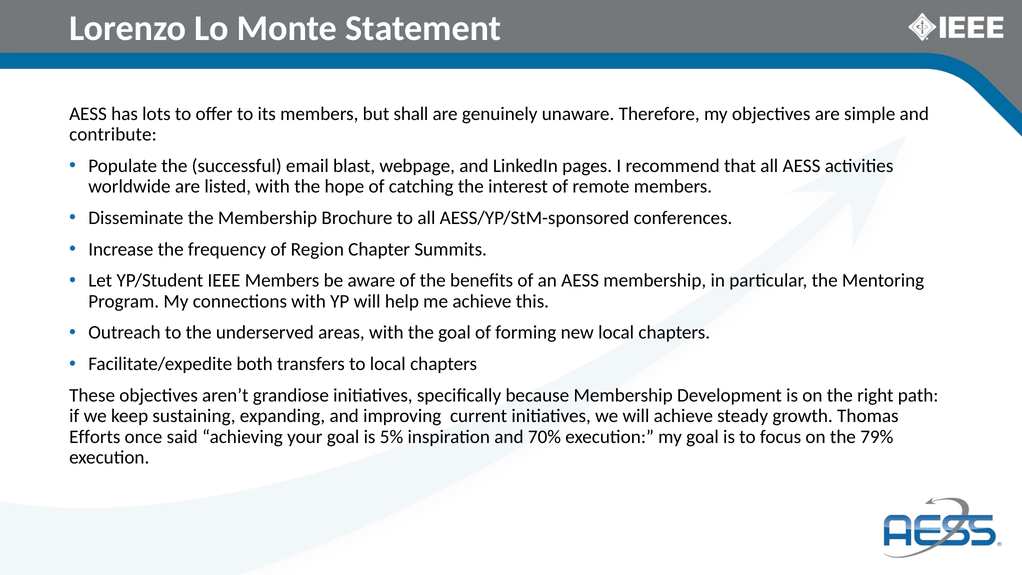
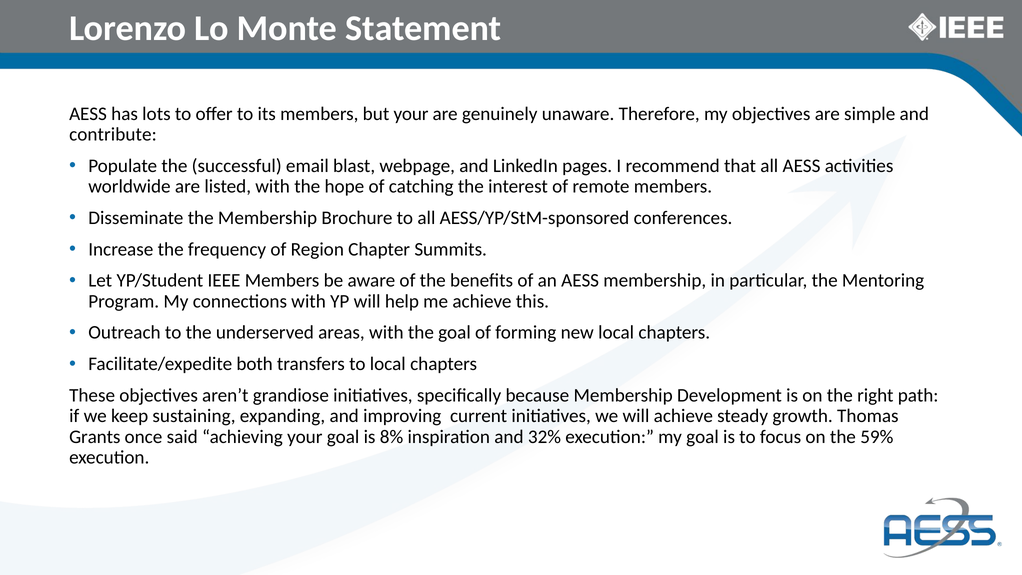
but shall: shall -> your
Efforts: Efforts -> Grants
5%: 5% -> 8%
70%: 70% -> 32%
79%: 79% -> 59%
